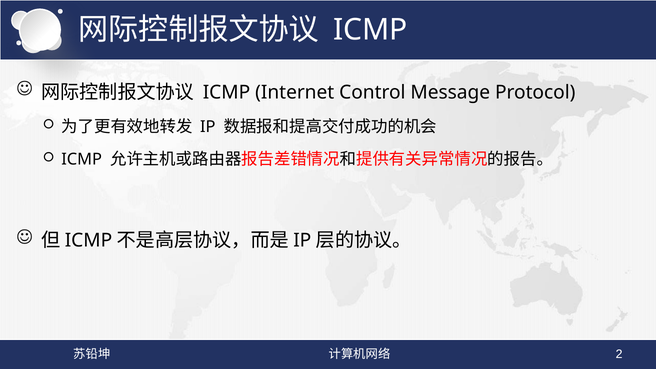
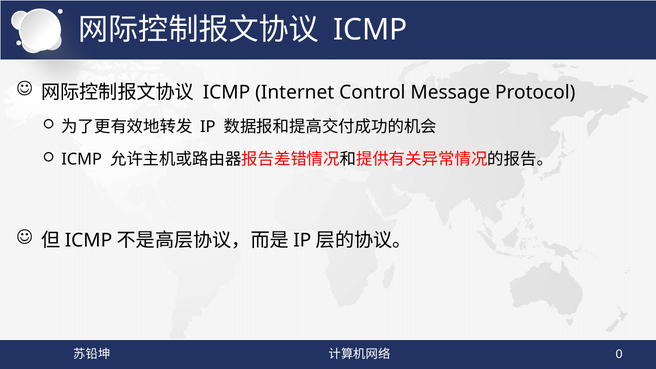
2: 2 -> 0
